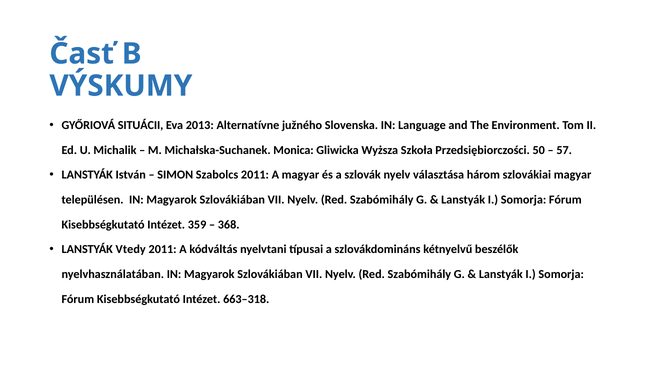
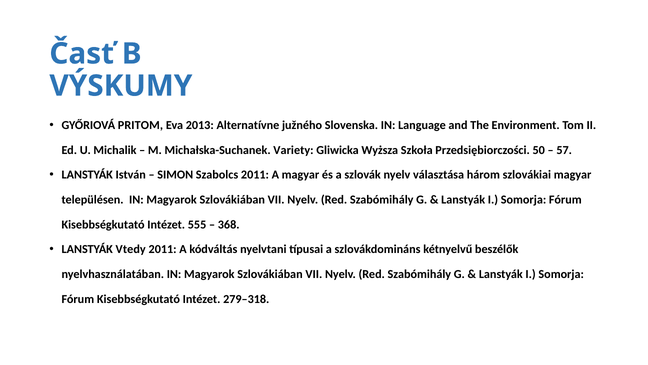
SITUÁCII: SITUÁCII -> PRITOM
Monica: Monica -> Variety
359: 359 -> 555
663–318: 663–318 -> 279–318
